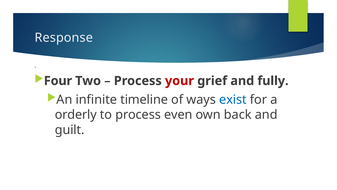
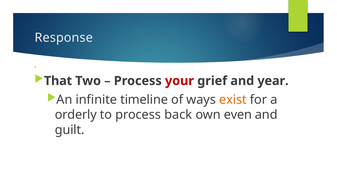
Four: Four -> That
fully: fully -> year
exist colour: blue -> orange
even: even -> back
back: back -> even
